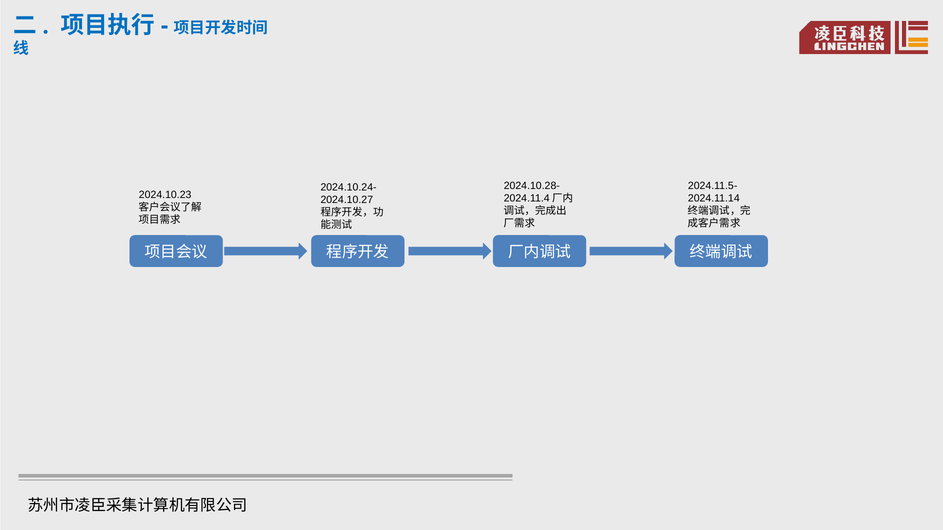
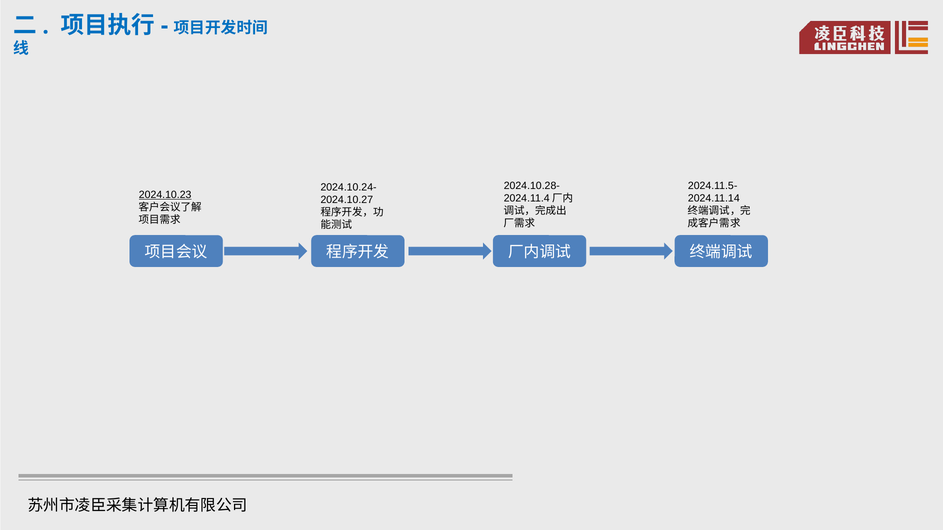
2024.10.23 underline: none -> present
